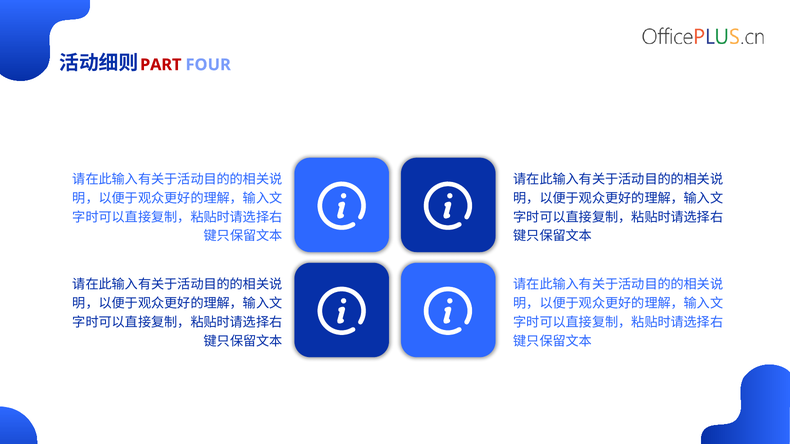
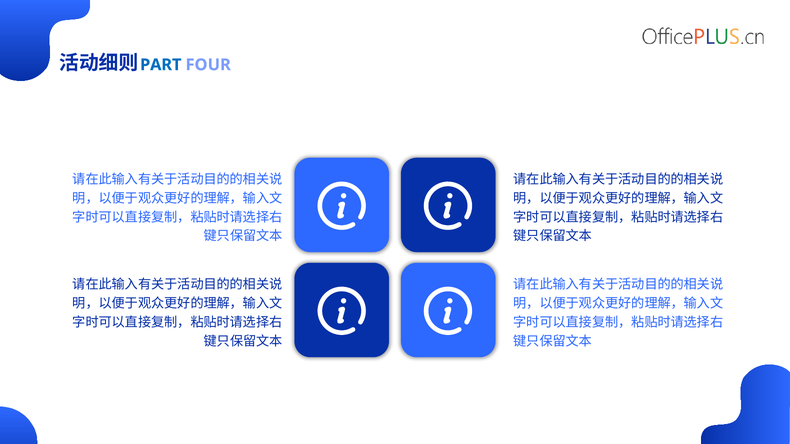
PART colour: red -> blue
